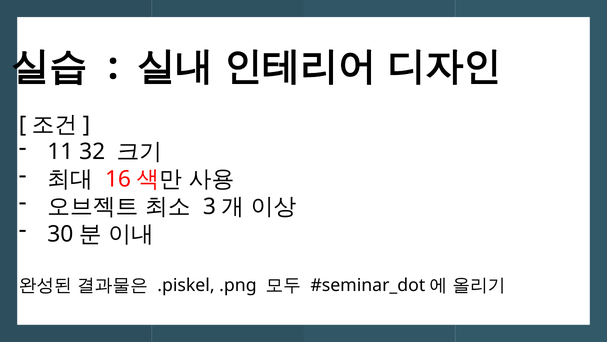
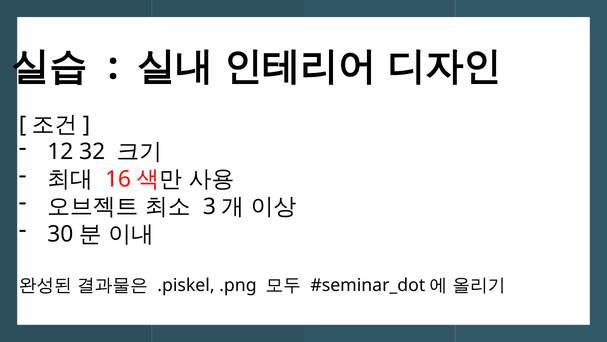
11: 11 -> 12
